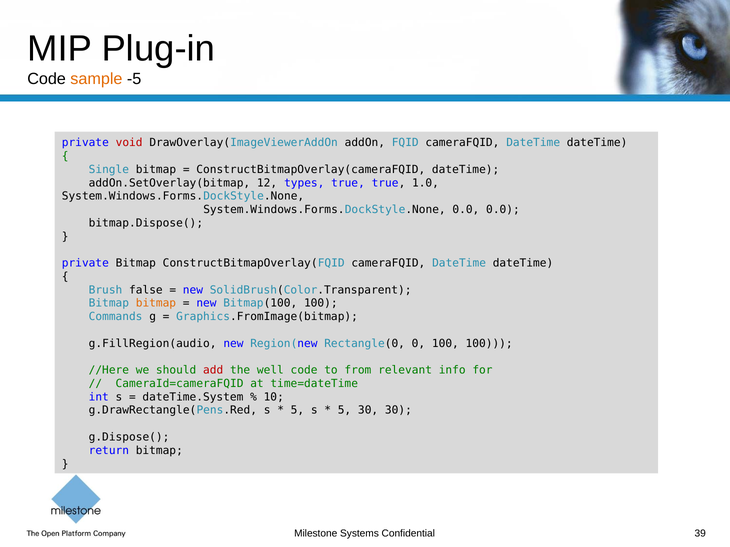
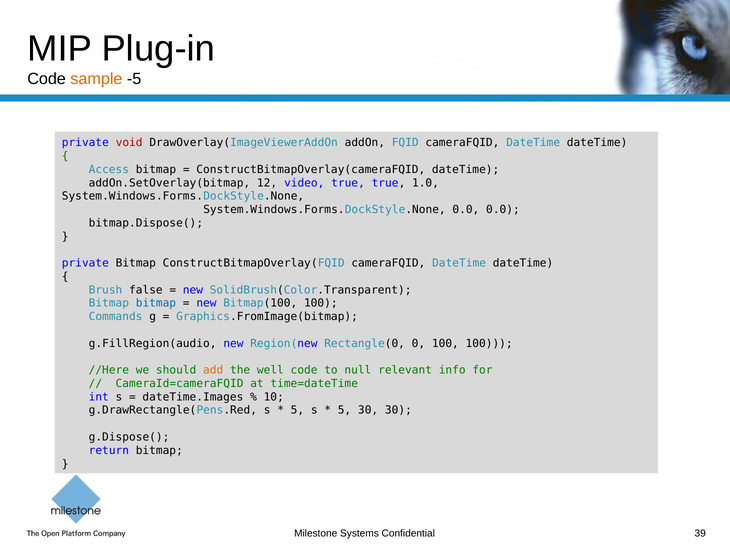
Single: Single -> Access
types: types -> video
bitmap at (156, 304) colour: orange -> blue
add colour: red -> orange
from: from -> null
dateTime.System: dateTime.System -> dateTime.Images
